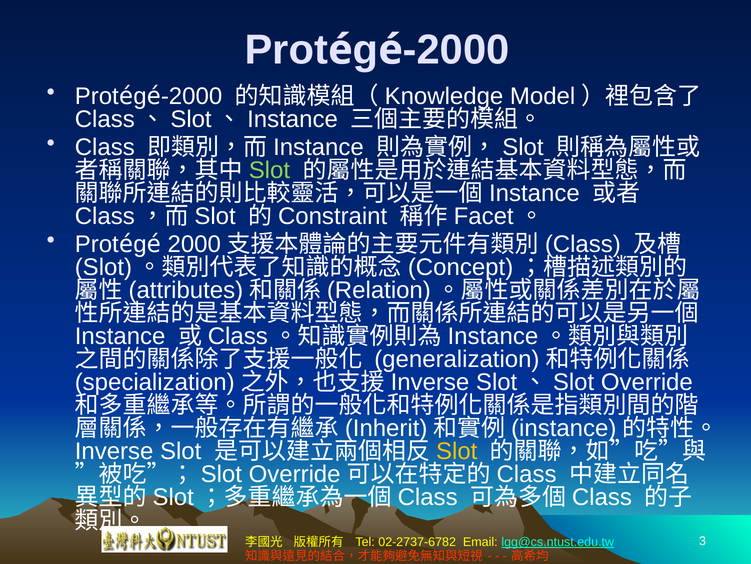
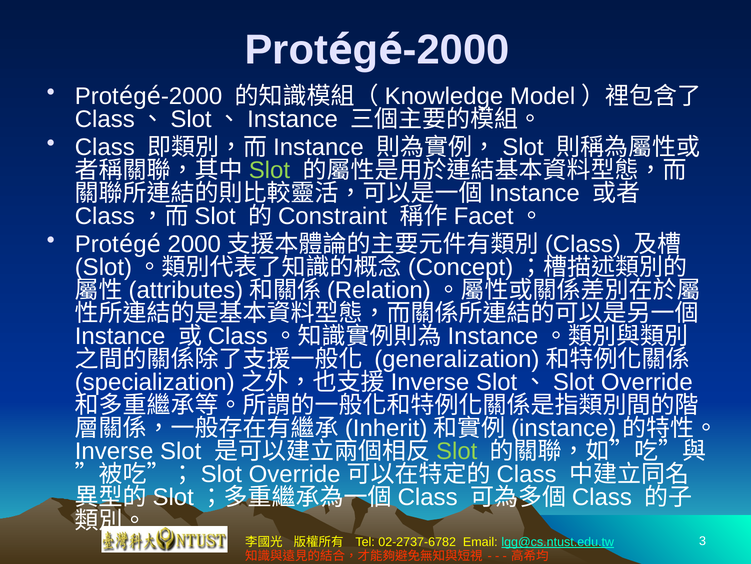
Slot at (457, 451) colour: yellow -> light green
